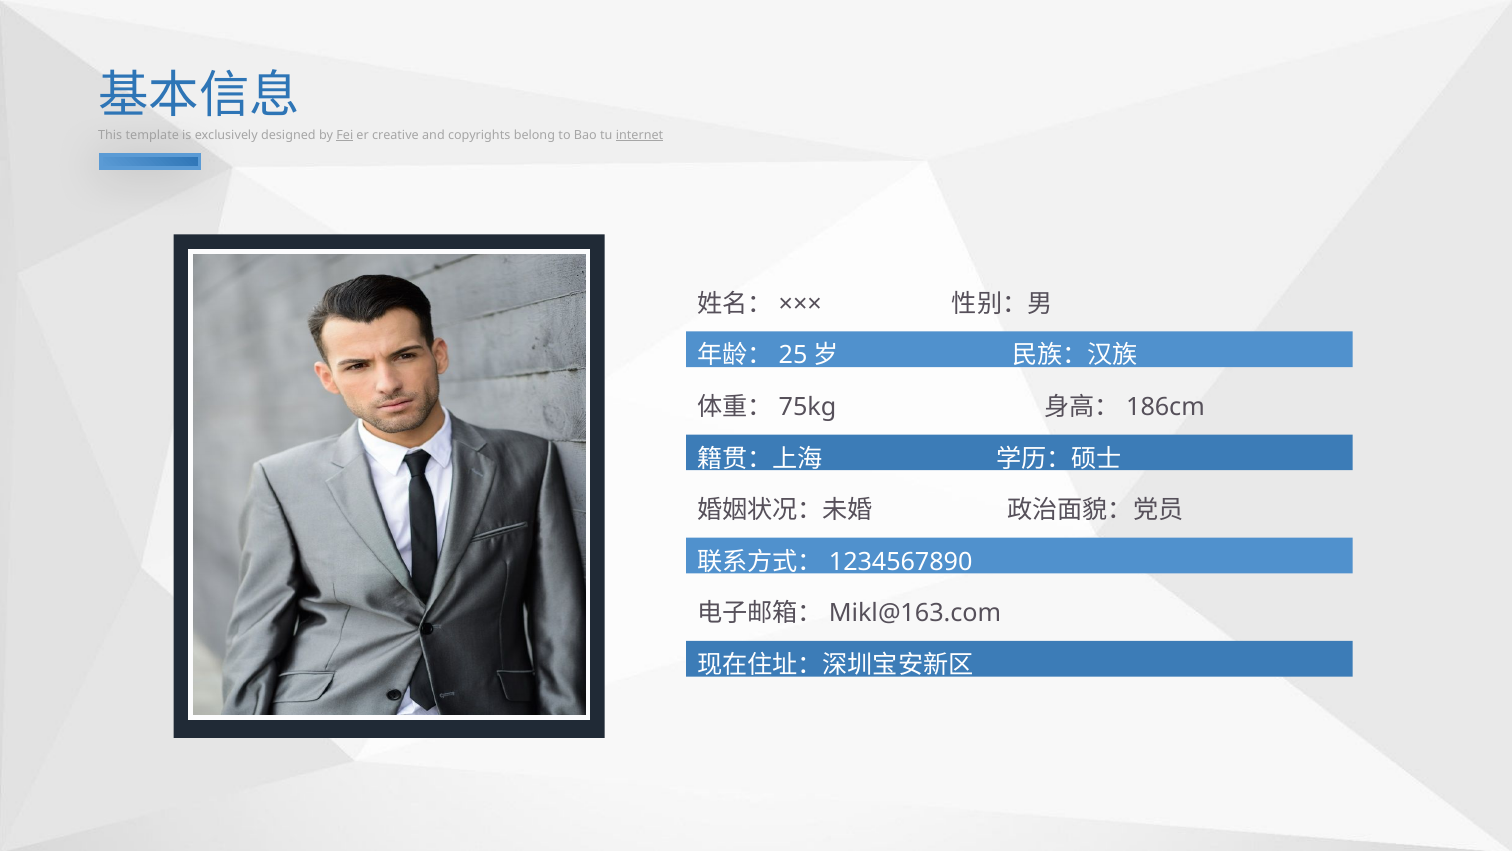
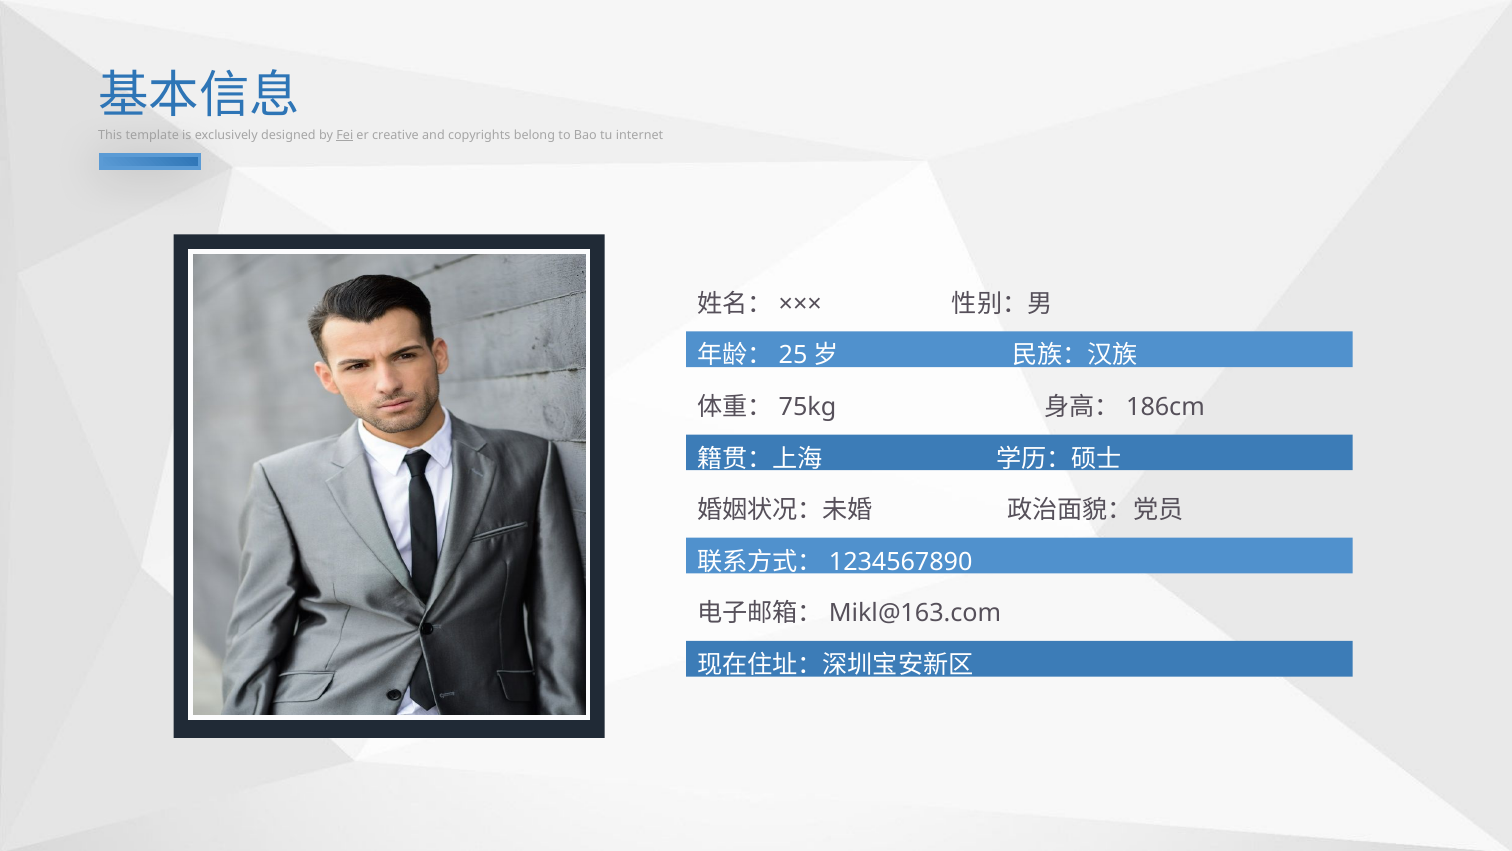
internet underline: present -> none
